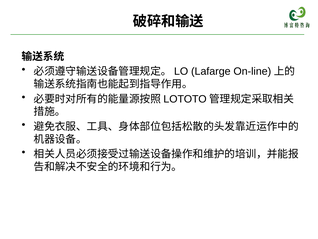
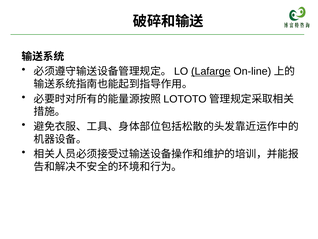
Lafarge underline: none -> present
